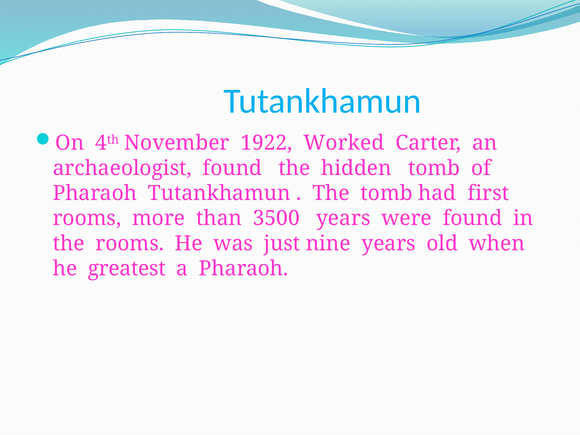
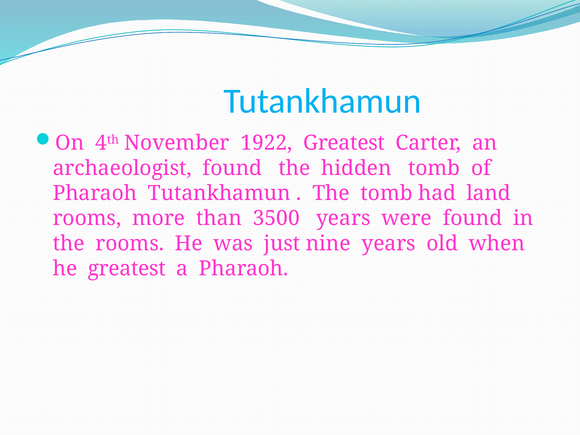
1922 Worked: Worked -> Greatest
first: first -> land
